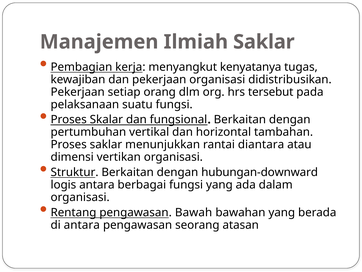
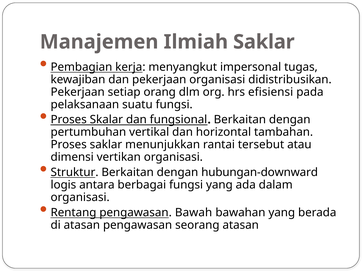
kenyatanya: kenyatanya -> impersonal
tersebut: tersebut -> efisiensi
diantara: diantara -> tersebut
di antara: antara -> atasan
